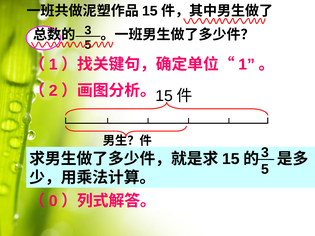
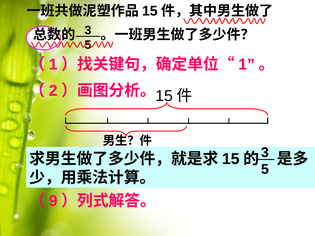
0: 0 -> 9
